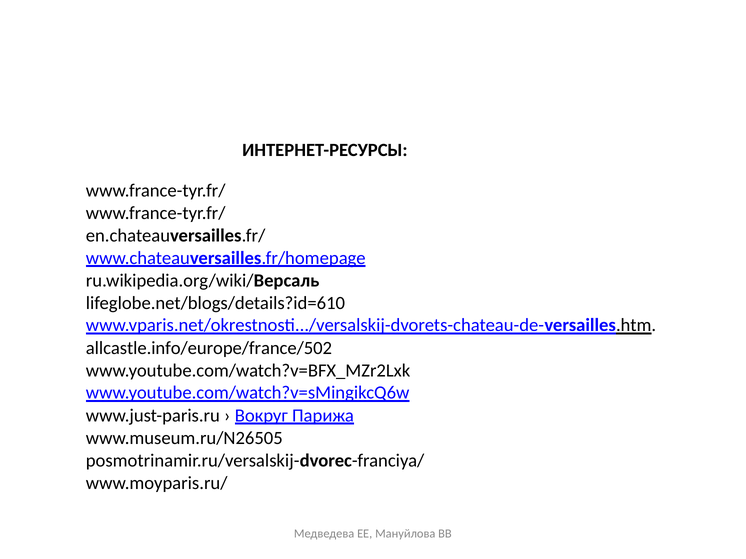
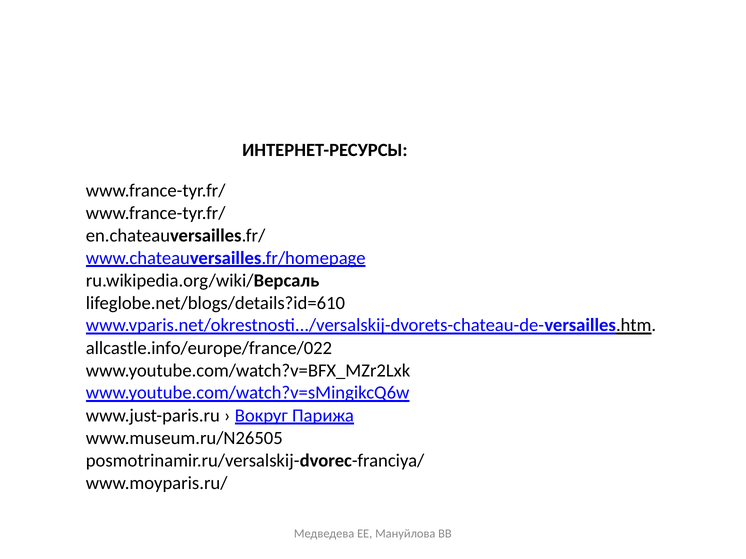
allcastle.info/europe/france/502: allcastle.info/europe/france/502 -> allcastle.info/europe/france/022
